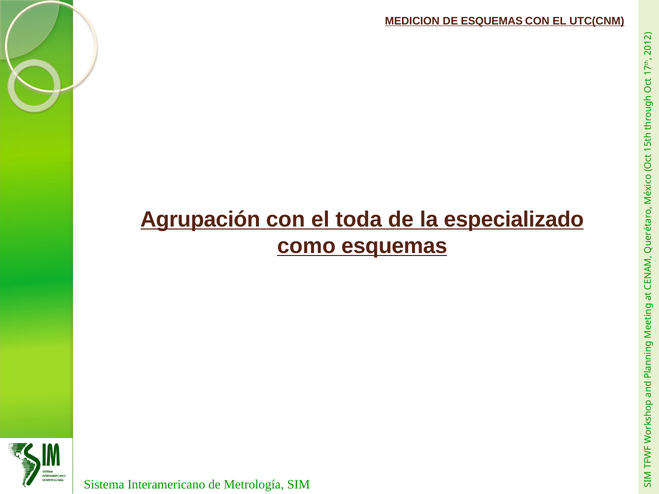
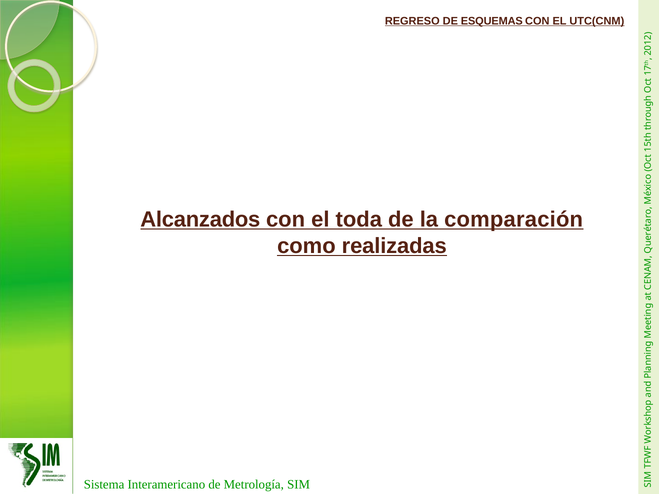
MEDICION: MEDICION -> REGRESO
Agrupación: Agrupación -> Alcanzados
especializado: especializado -> comparación
como esquemas: esquemas -> realizadas
